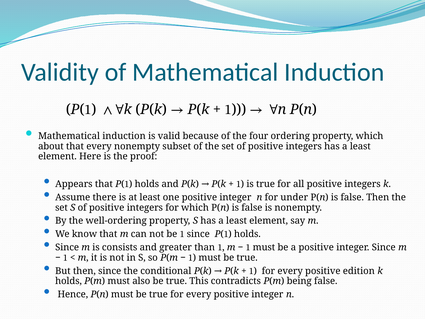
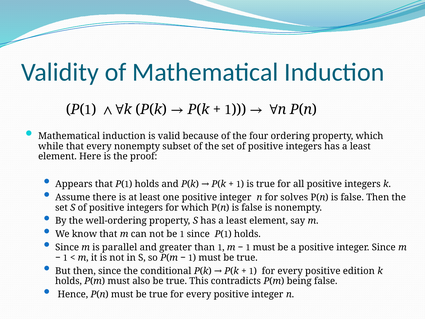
about: about -> while
under: under -> solves
consists: consists -> parallel
